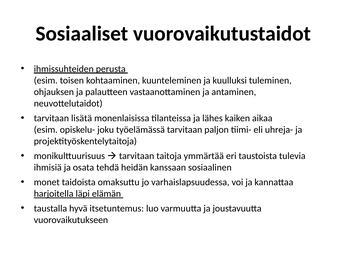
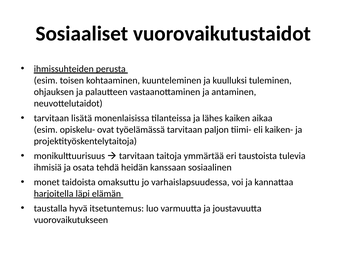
joku: joku -> ovat
uhreja-: uhreja- -> kaiken-
